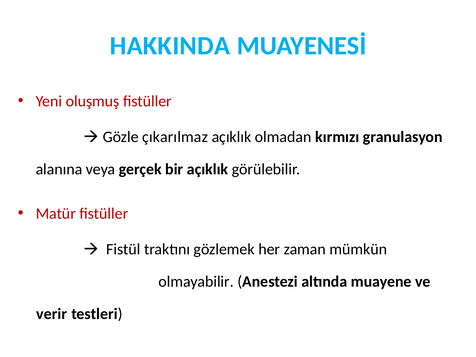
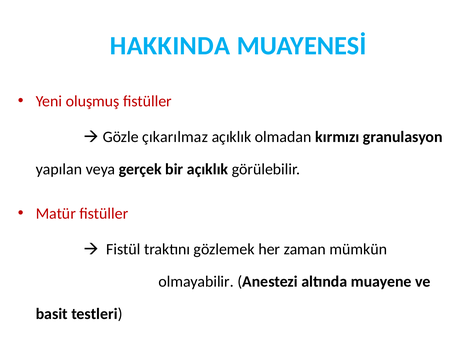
alanına: alanına -> yapılan
verir: verir -> basit
